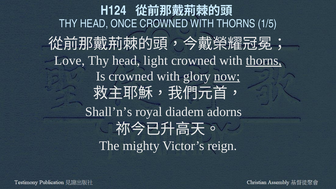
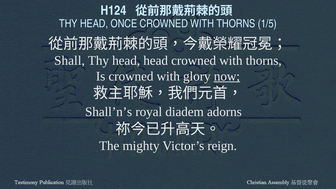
Love: Love -> Shall
head light: light -> head
thorns at (264, 61) underline: present -> none
